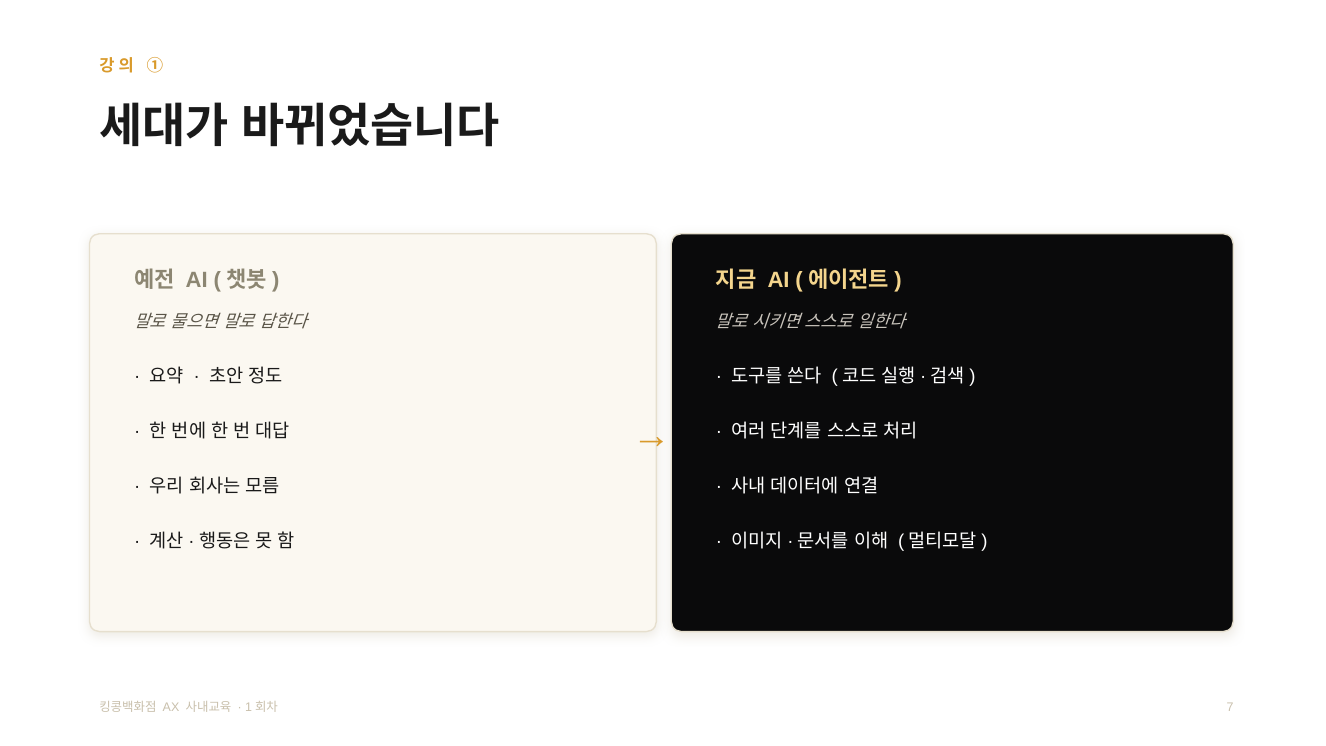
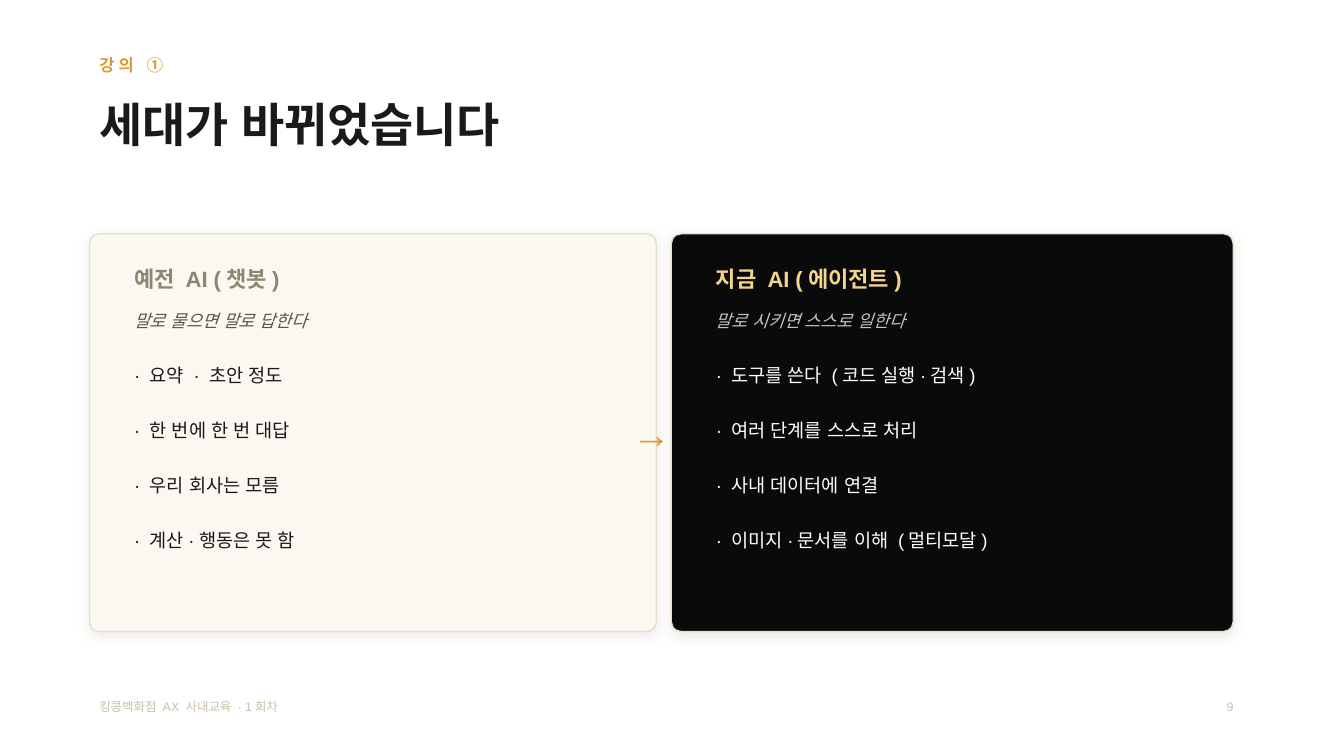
7: 7 -> 9
